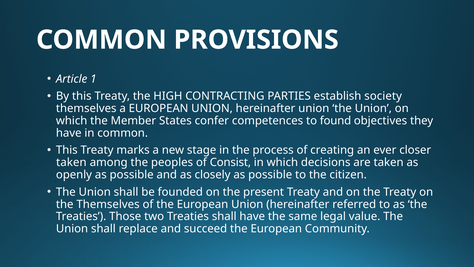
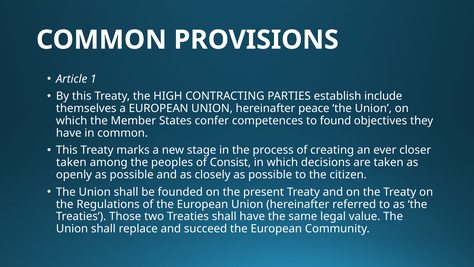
society: society -> include
hereinafter union: union -> peace
the Themselves: Themselves -> Regulations
